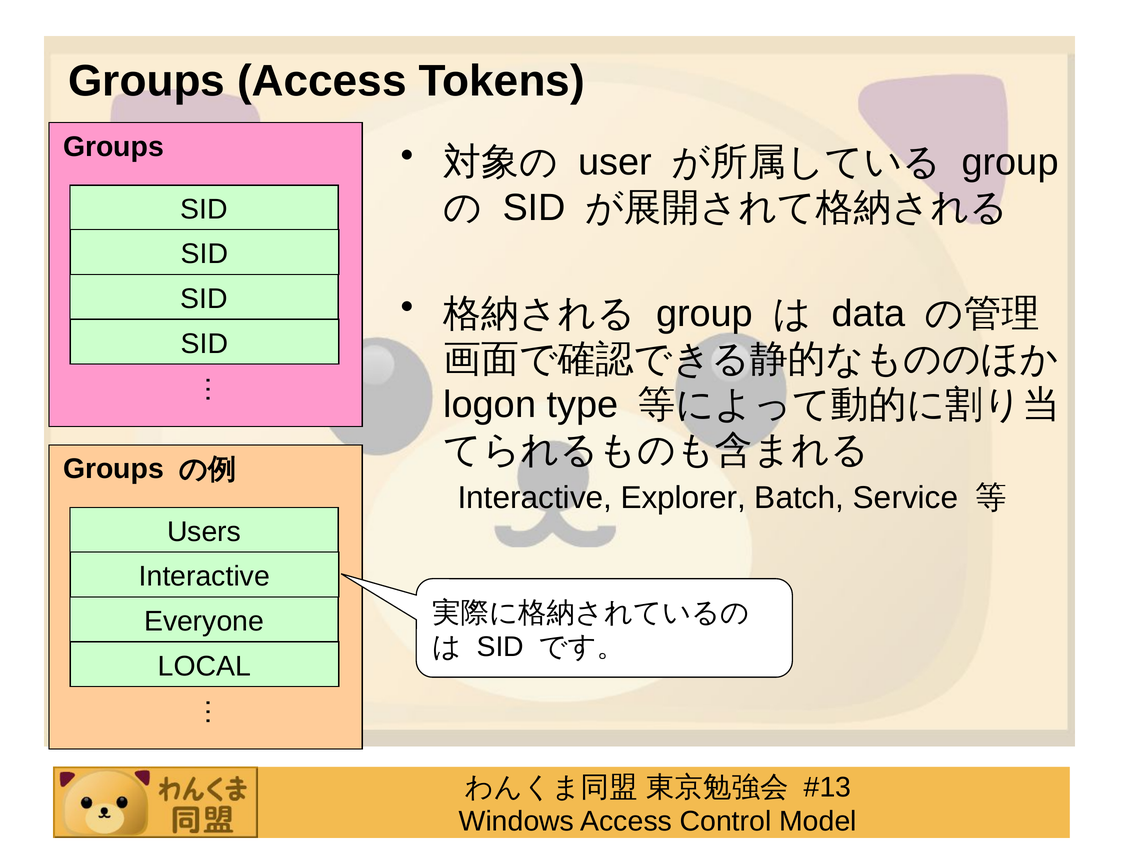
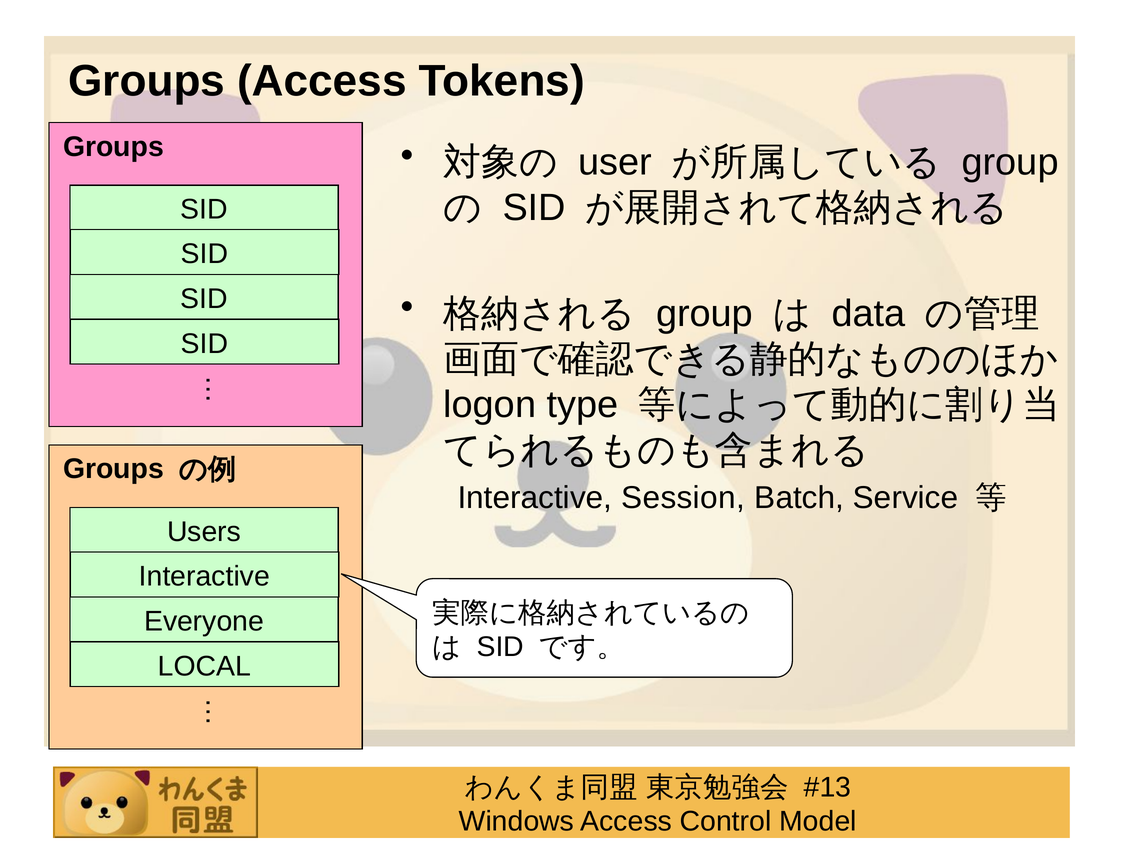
Explorer: Explorer -> Session
